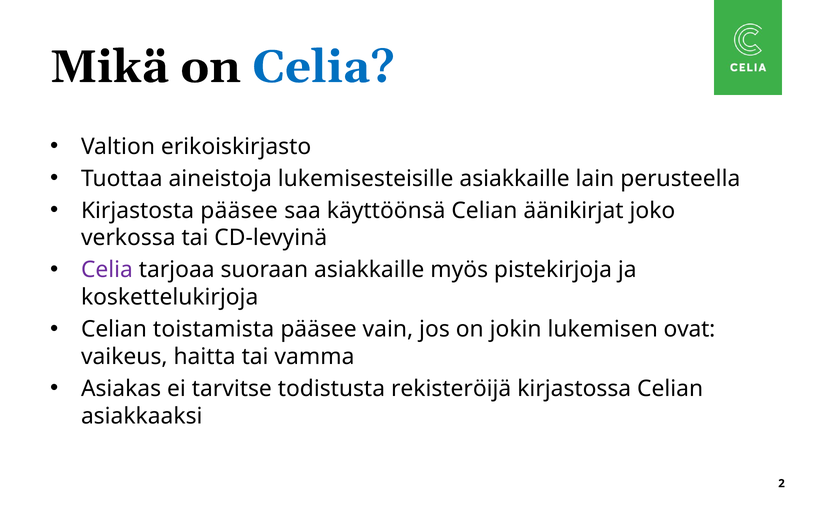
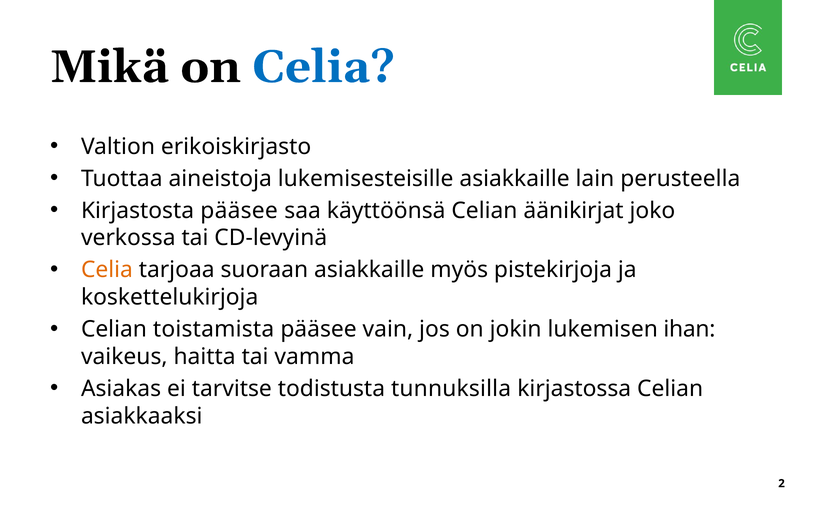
Celia at (107, 270) colour: purple -> orange
ovat: ovat -> ihan
rekisteröijä: rekisteröijä -> tunnuksilla
